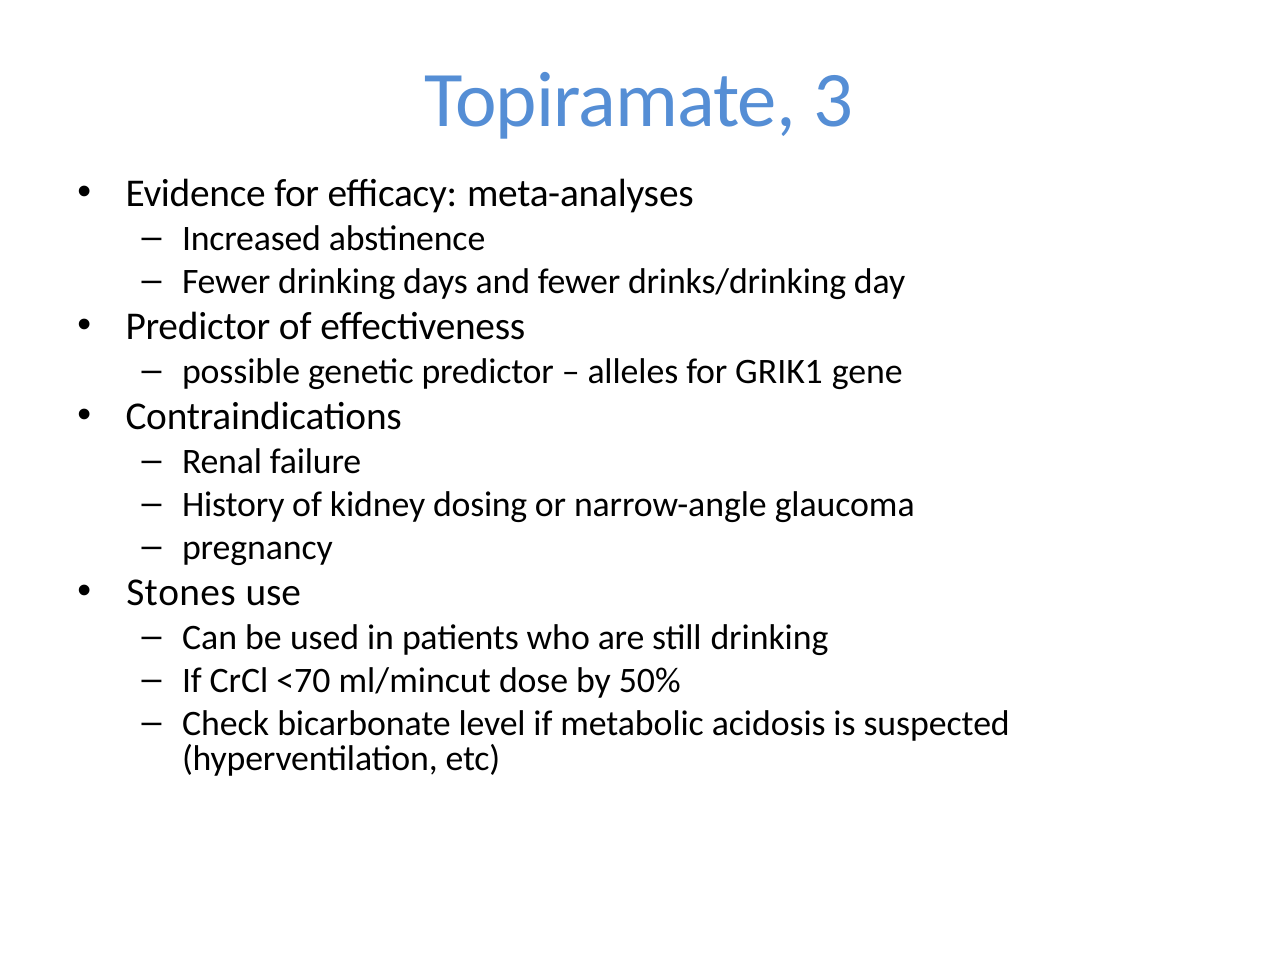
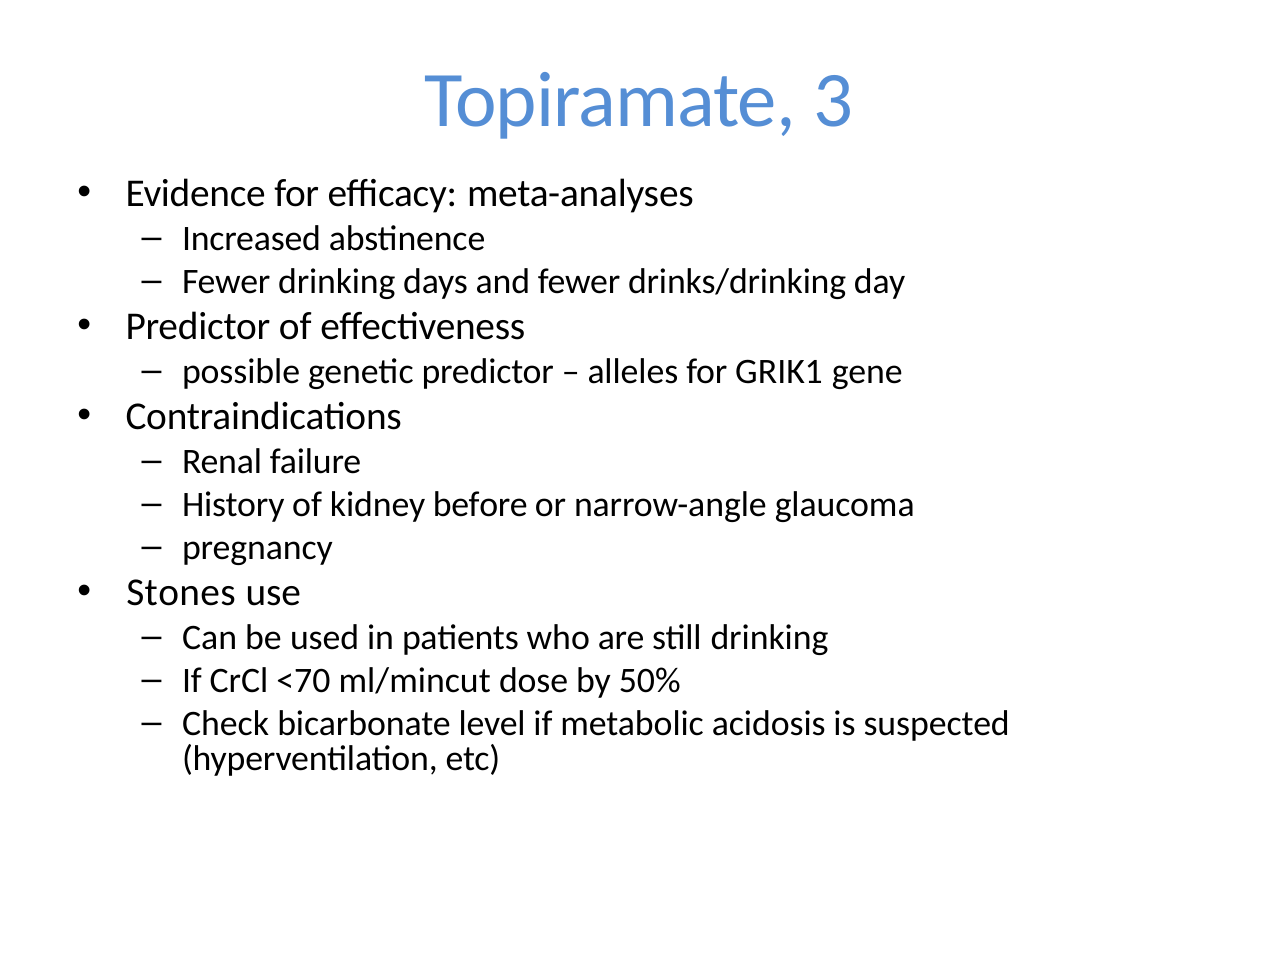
dosing: dosing -> before
